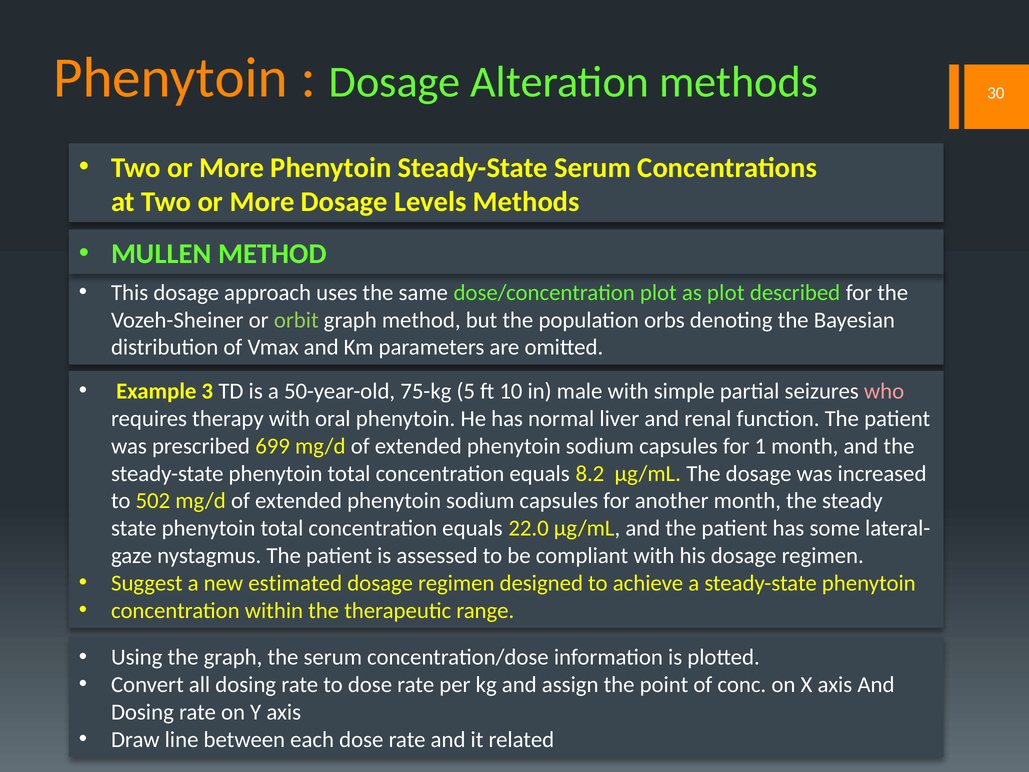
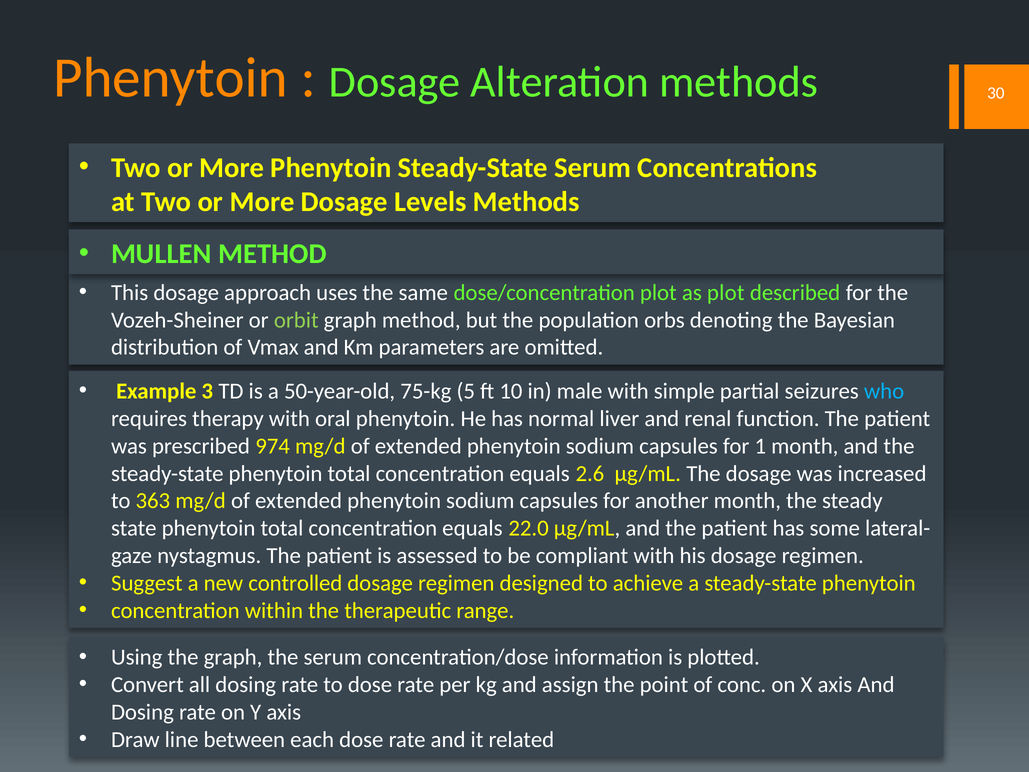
who colour: pink -> light blue
699: 699 -> 974
8.2: 8.2 -> 2.6
502: 502 -> 363
estimated: estimated -> controlled
